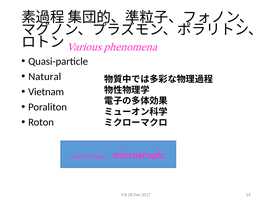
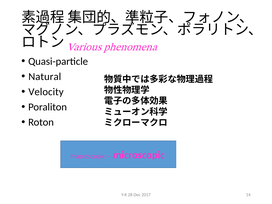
Vietnam: Vietnam -> Velocity
